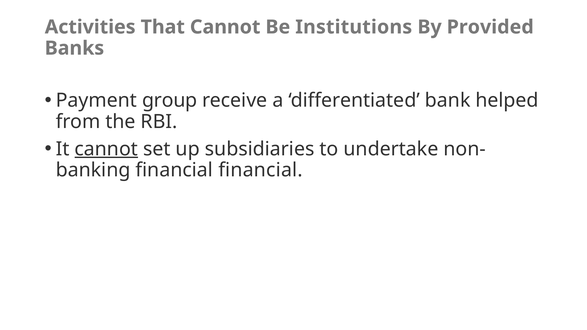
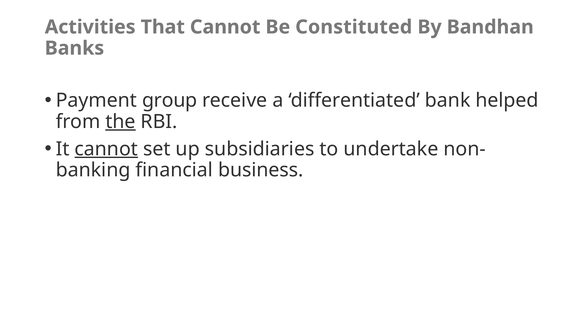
Institutions: Institutions -> Constituted
Provided: Provided -> Bandhan
the underline: none -> present
financial financial: financial -> business
